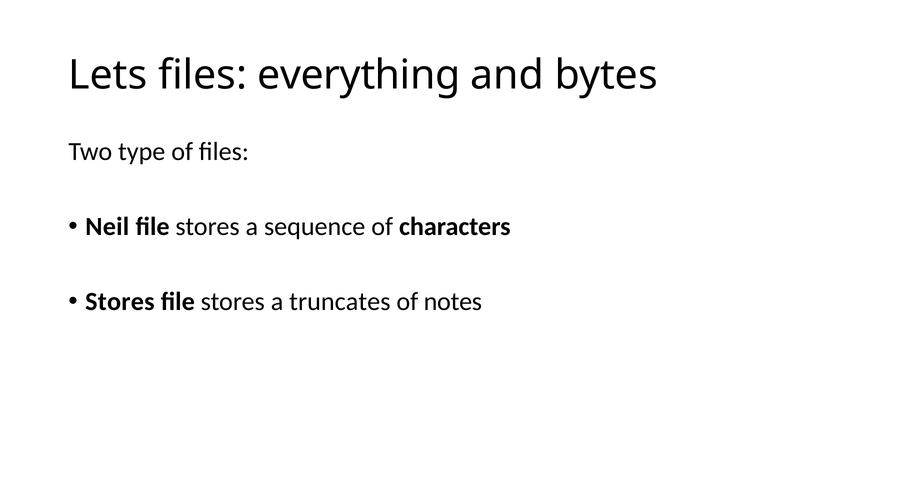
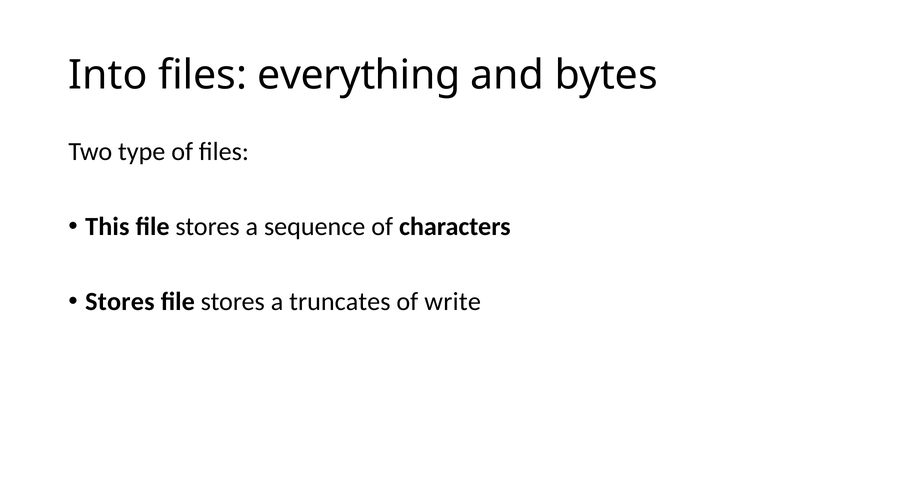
Lets: Lets -> Into
Neil: Neil -> This
notes: notes -> write
